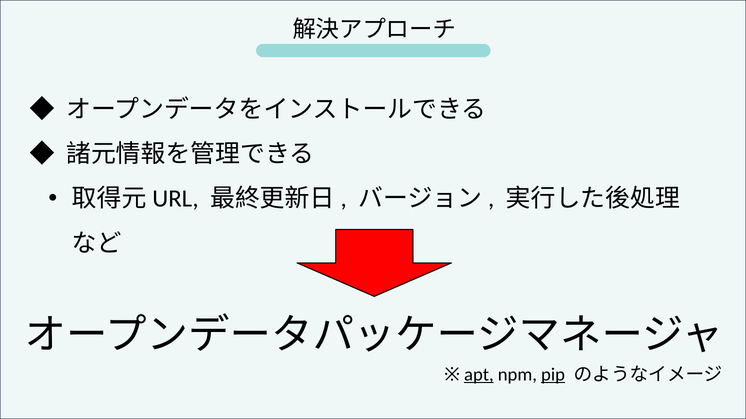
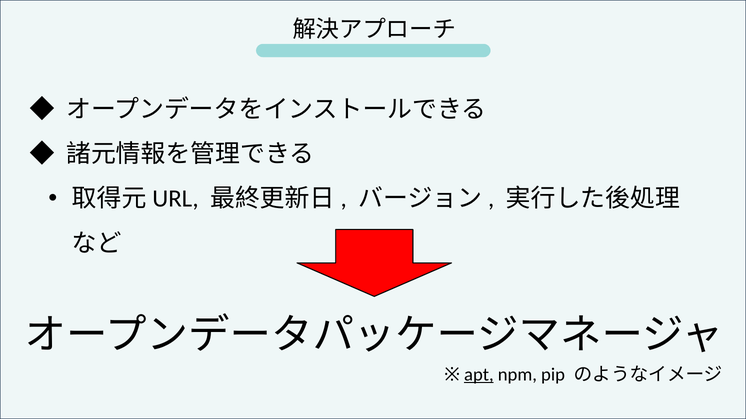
pip underline: present -> none
